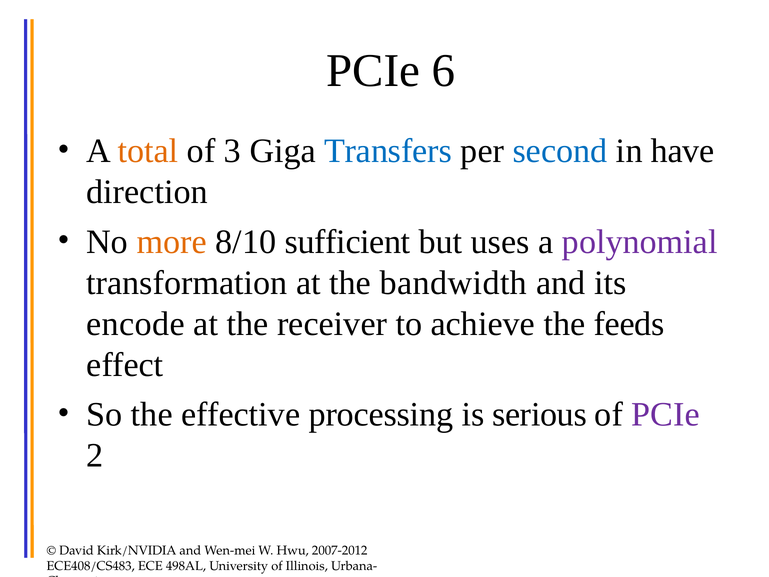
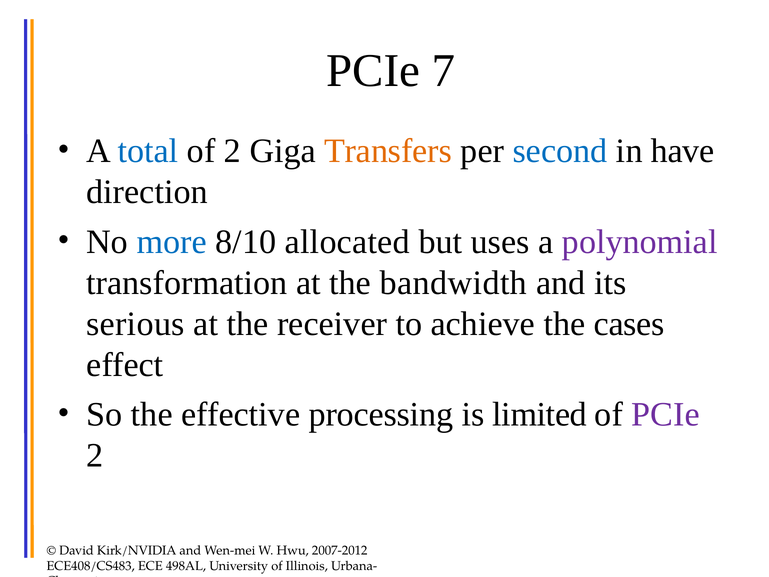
6: 6 -> 7
total colour: orange -> blue
of 3: 3 -> 2
Transfers colour: blue -> orange
more colour: orange -> blue
sufficient: sufficient -> allocated
encode: encode -> serious
feeds: feeds -> cases
serious: serious -> limited
